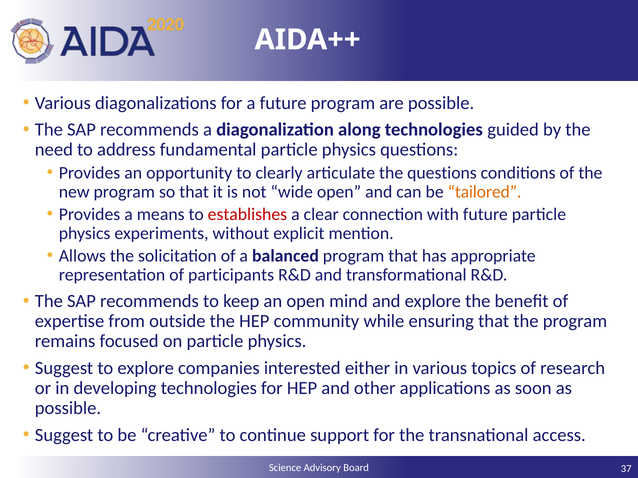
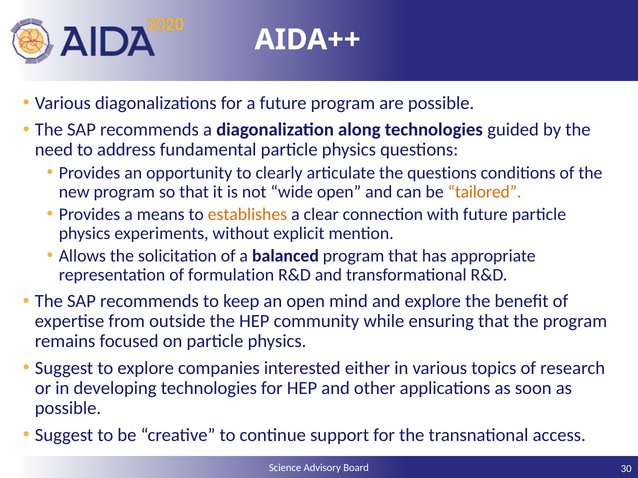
establishes colour: red -> orange
participants: participants -> formulation
37: 37 -> 30
